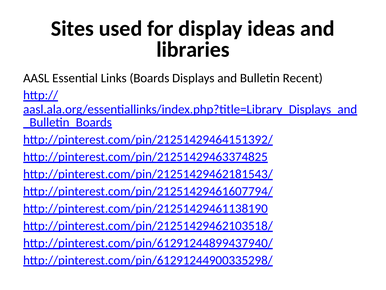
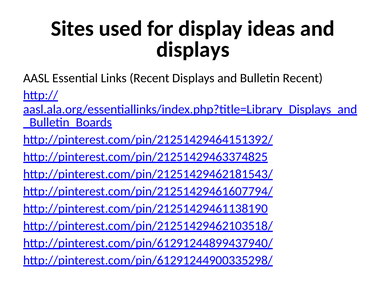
libraries at (193, 50): libraries -> displays
Links Boards: Boards -> Recent
